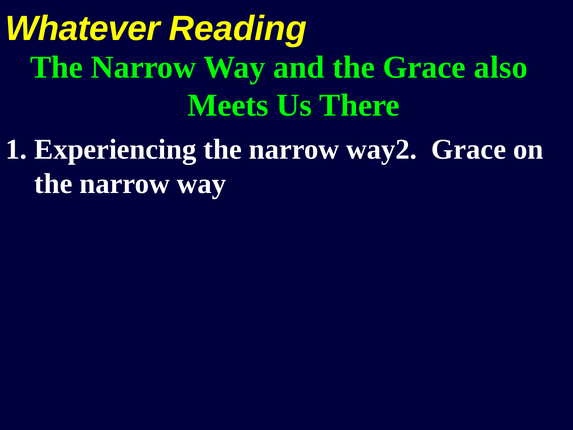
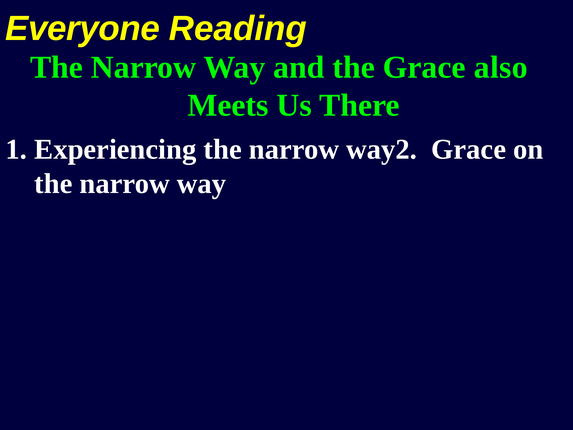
Whatever: Whatever -> Everyone
